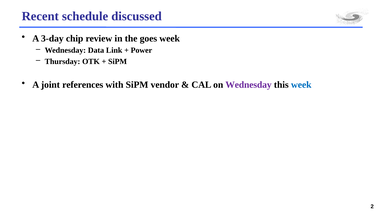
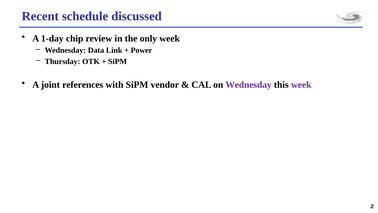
3-day: 3-day -> 1-day
goes: goes -> only
week at (301, 85) colour: blue -> purple
